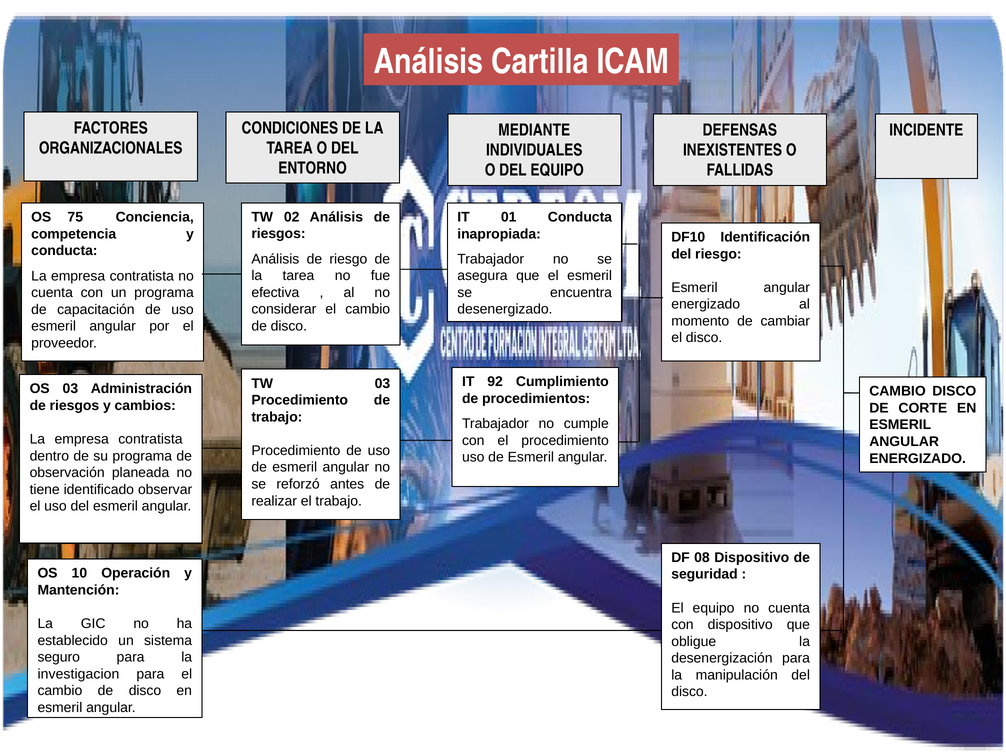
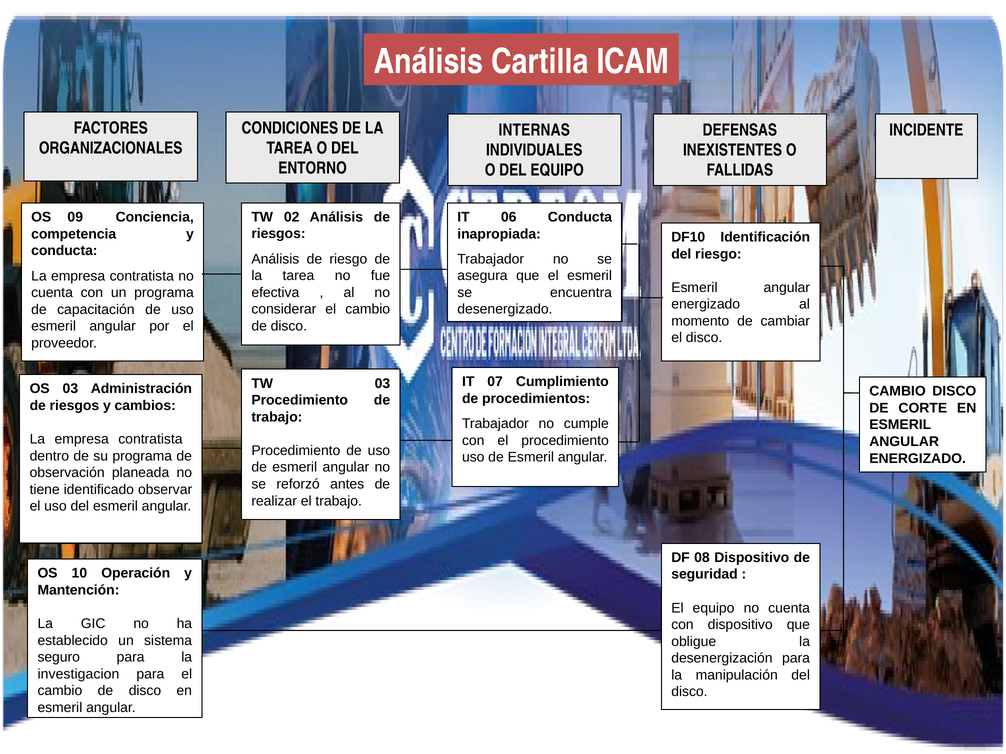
MEDIANTE: MEDIANTE -> INTERNAS
01: 01 -> 06
75: 75 -> 09
92: 92 -> 07
